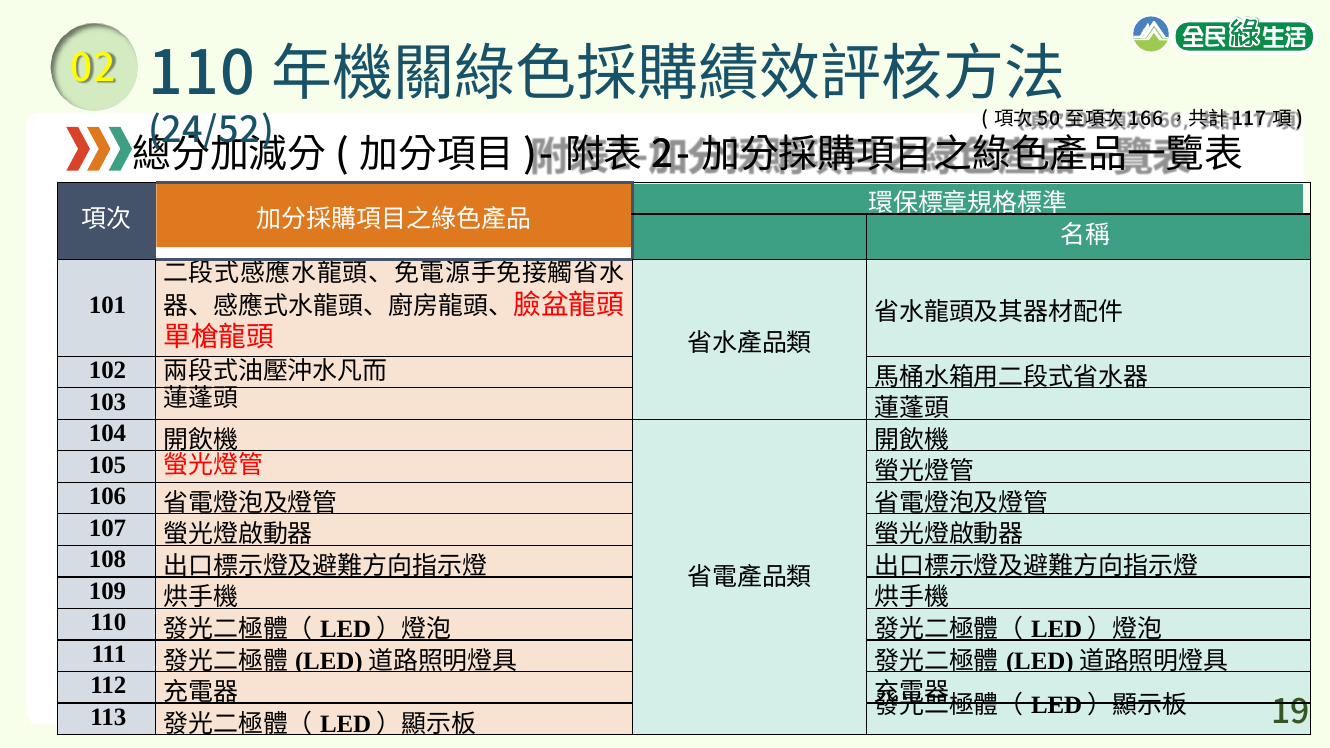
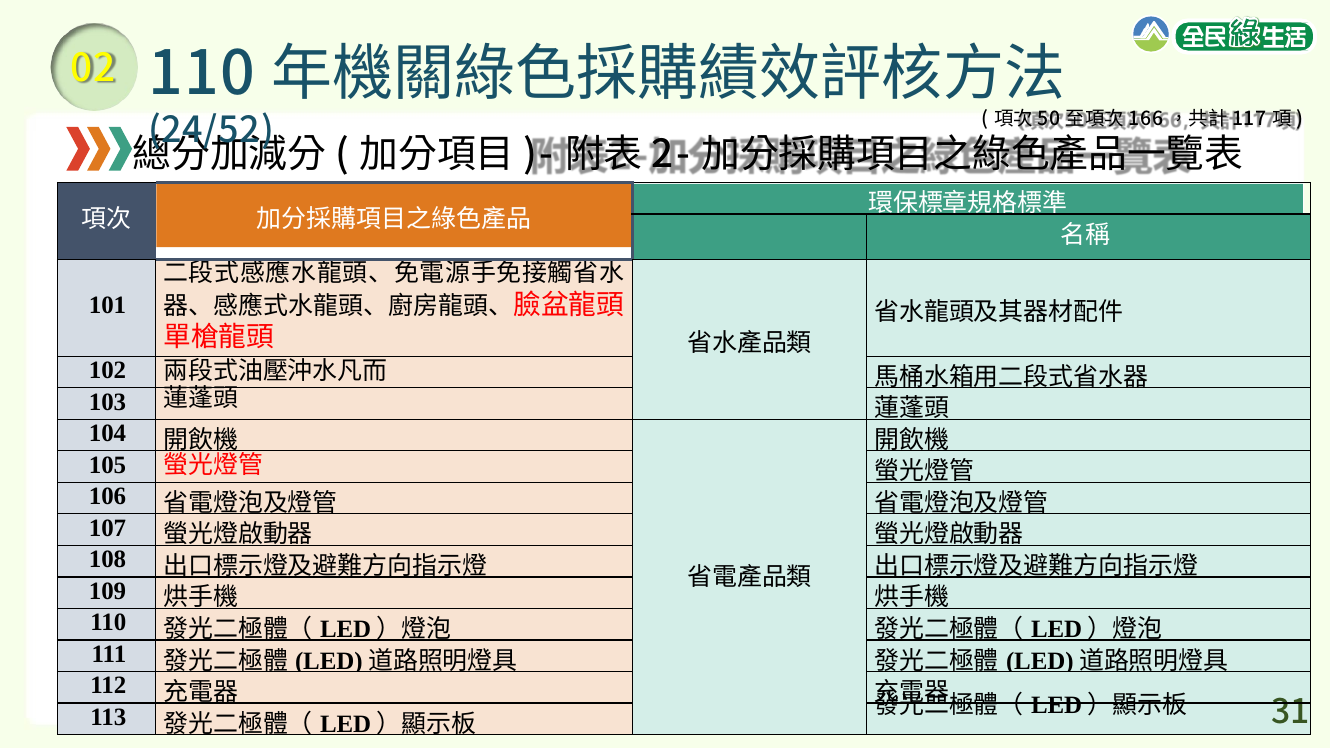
19: 19 -> 31
